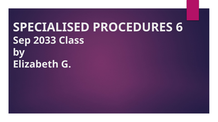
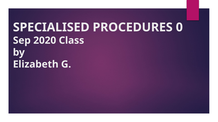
6: 6 -> 0
2033: 2033 -> 2020
